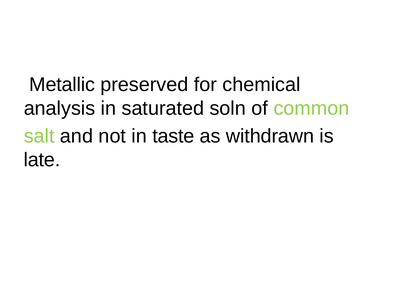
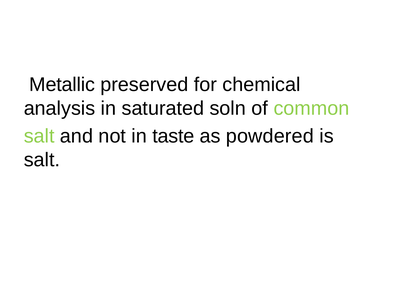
withdrawn: withdrawn -> powdered
late at (42, 160): late -> salt
